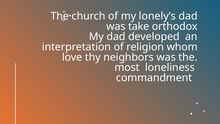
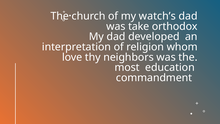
lonely’s: lonely’s -> watch’s
loneliness: loneliness -> education
